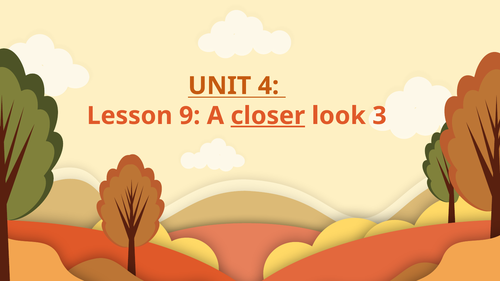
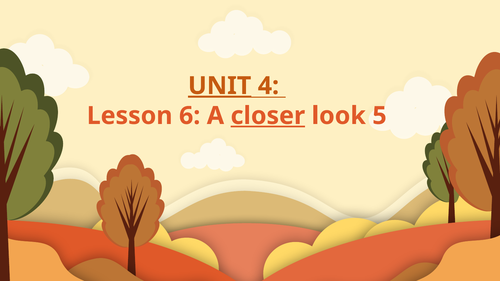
UNIT underline: none -> present
9: 9 -> 6
3: 3 -> 5
